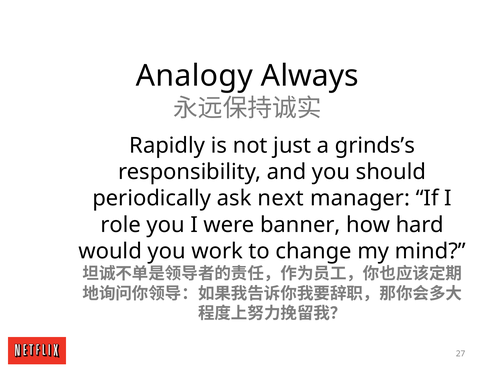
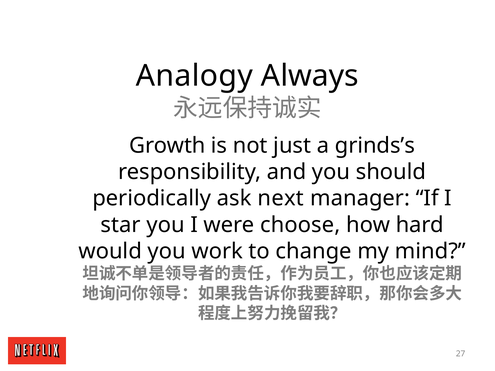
Rapidly: Rapidly -> Growth
role: role -> star
banner: banner -> choose
